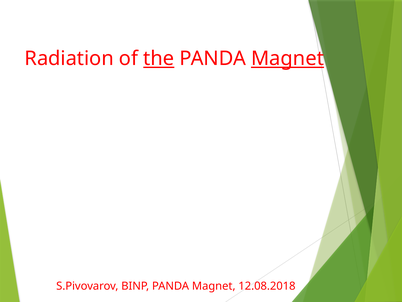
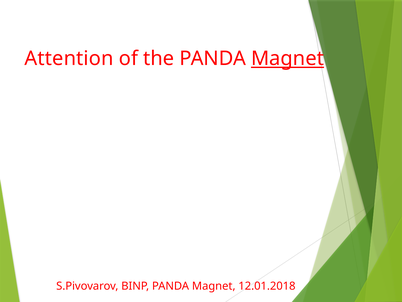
Radiation: Radiation -> Attention
the underline: present -> none
12.08.2018: 12.08.2018 -> 12.01.2018
